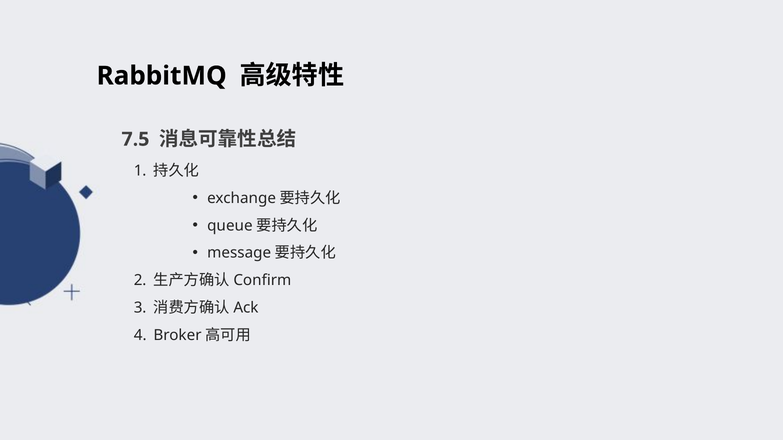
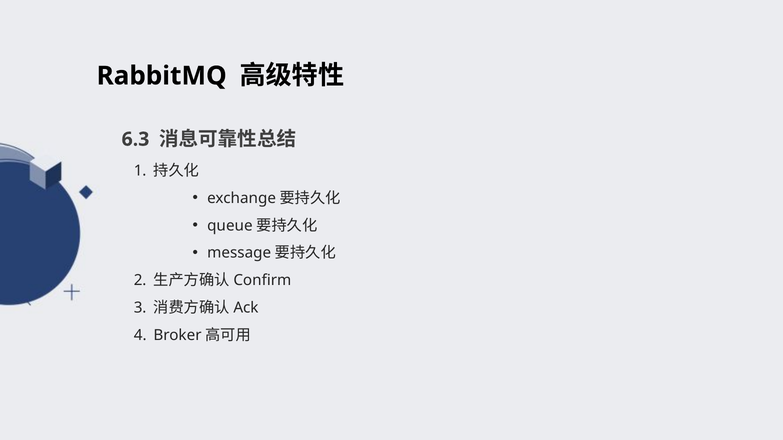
7.5: 7.5 -> 6.3
